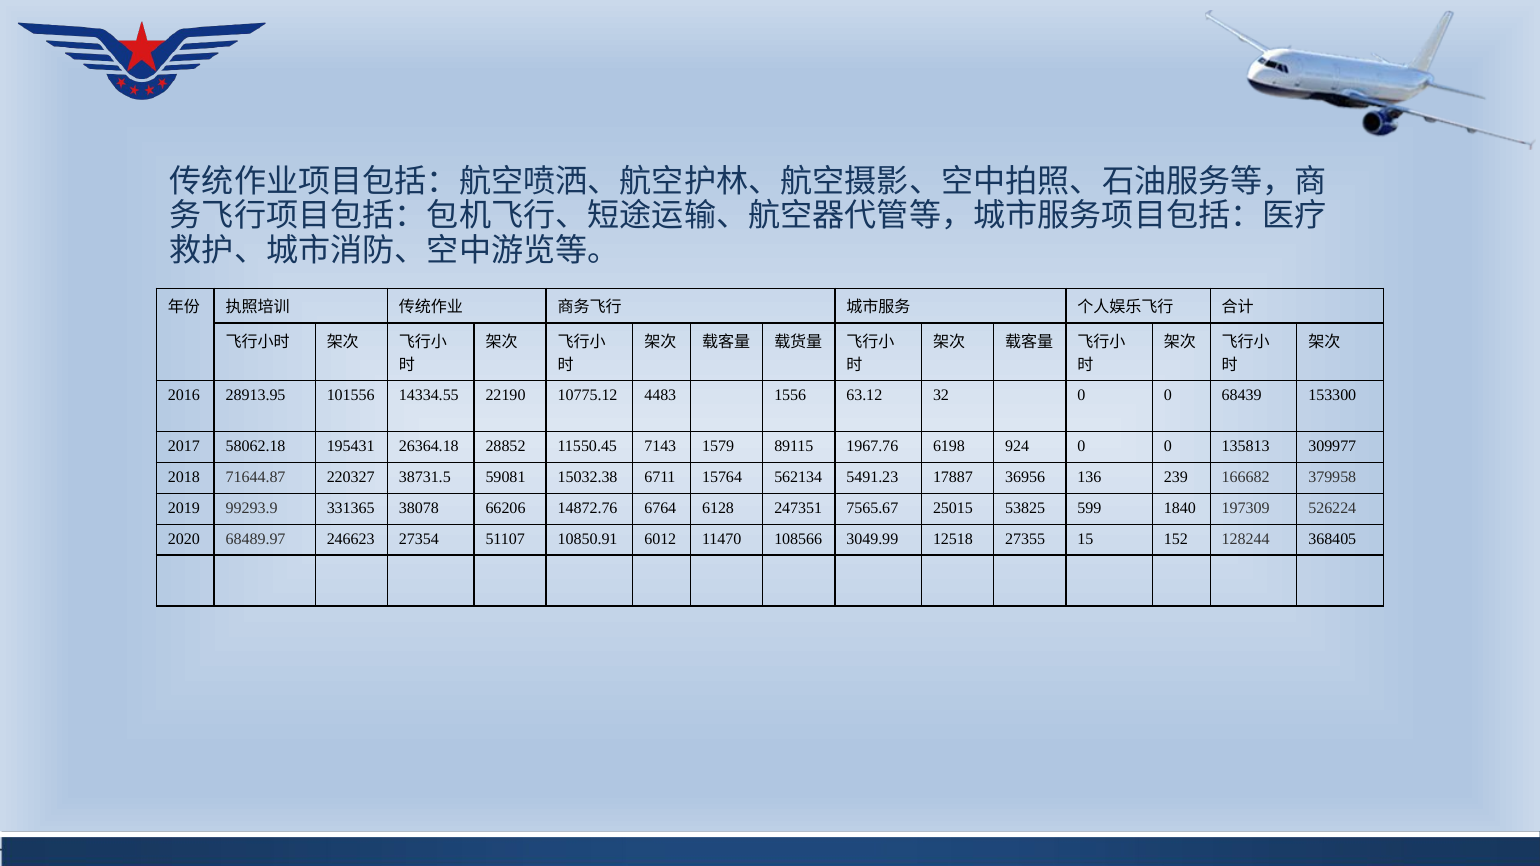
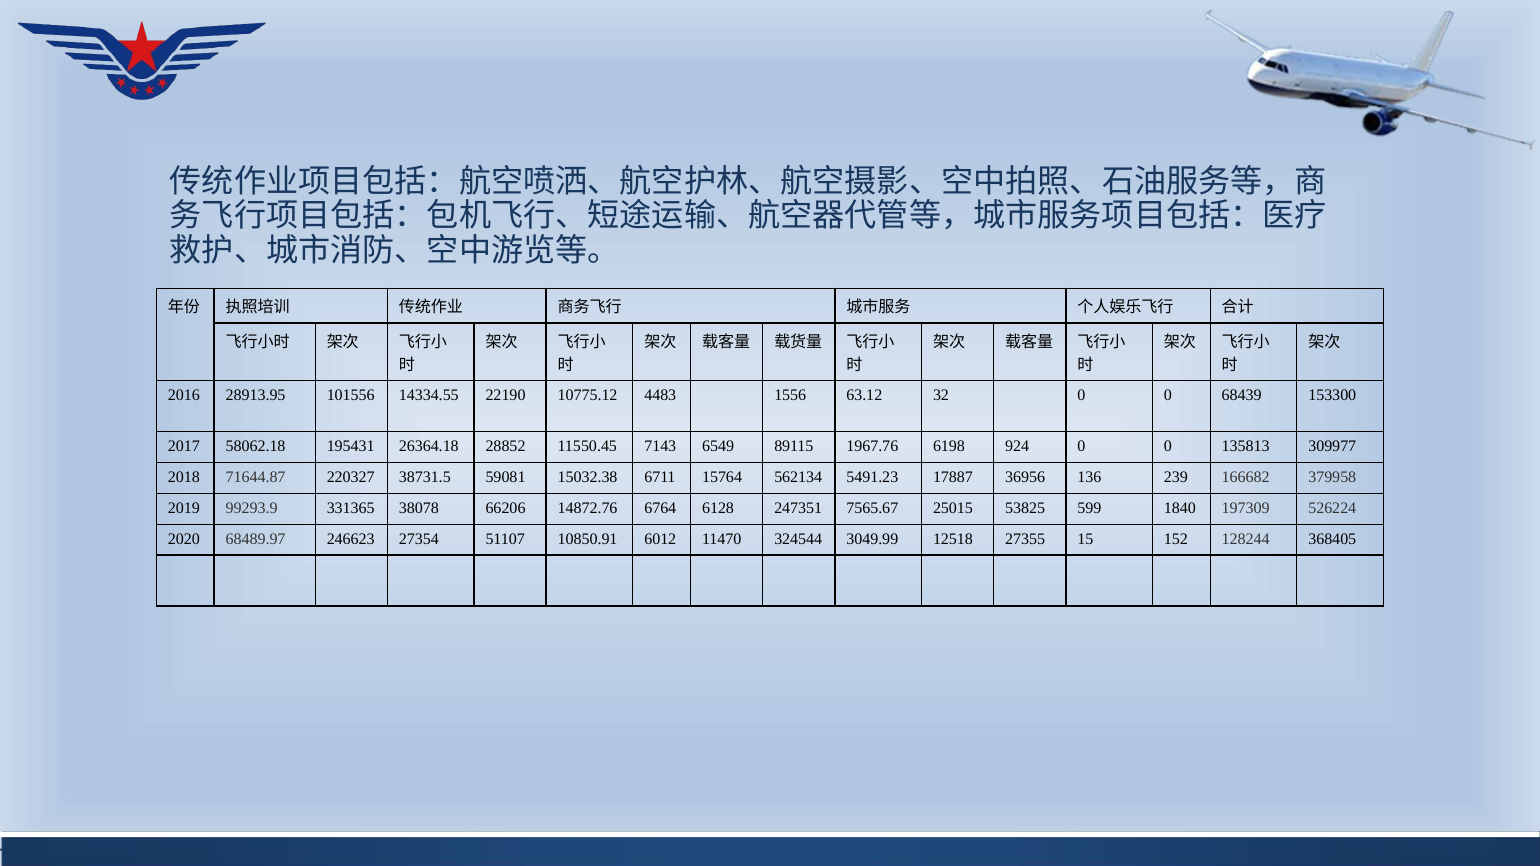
1579: 1579 -> 6549
108566: 108566 -> 324544
